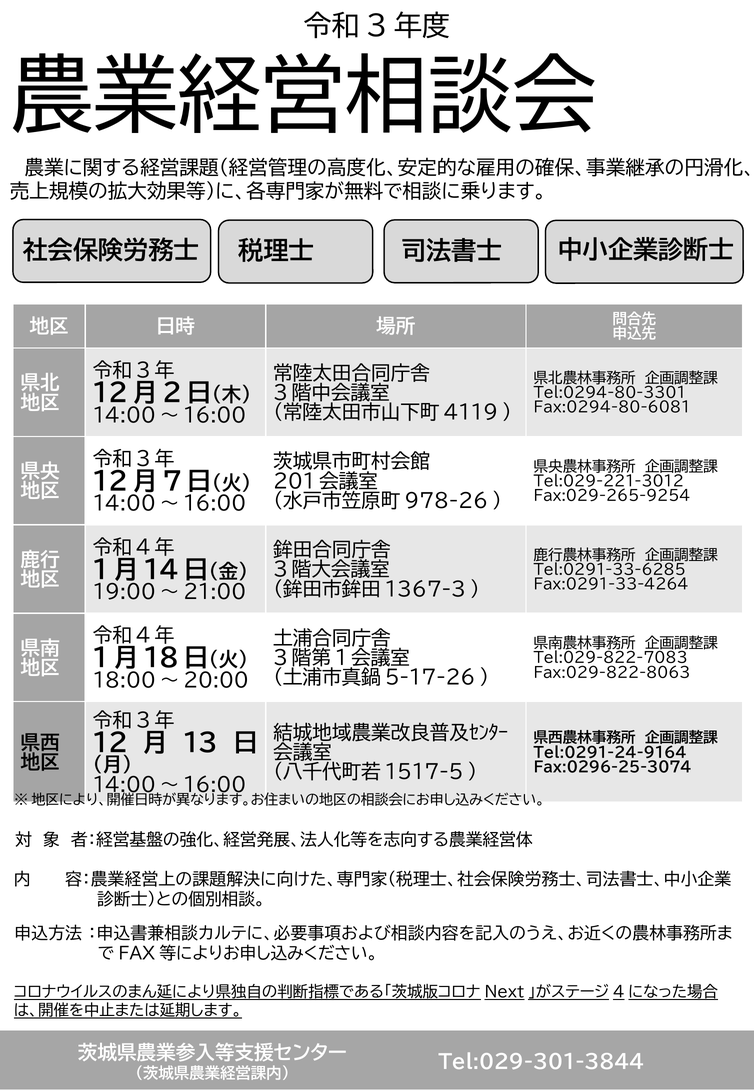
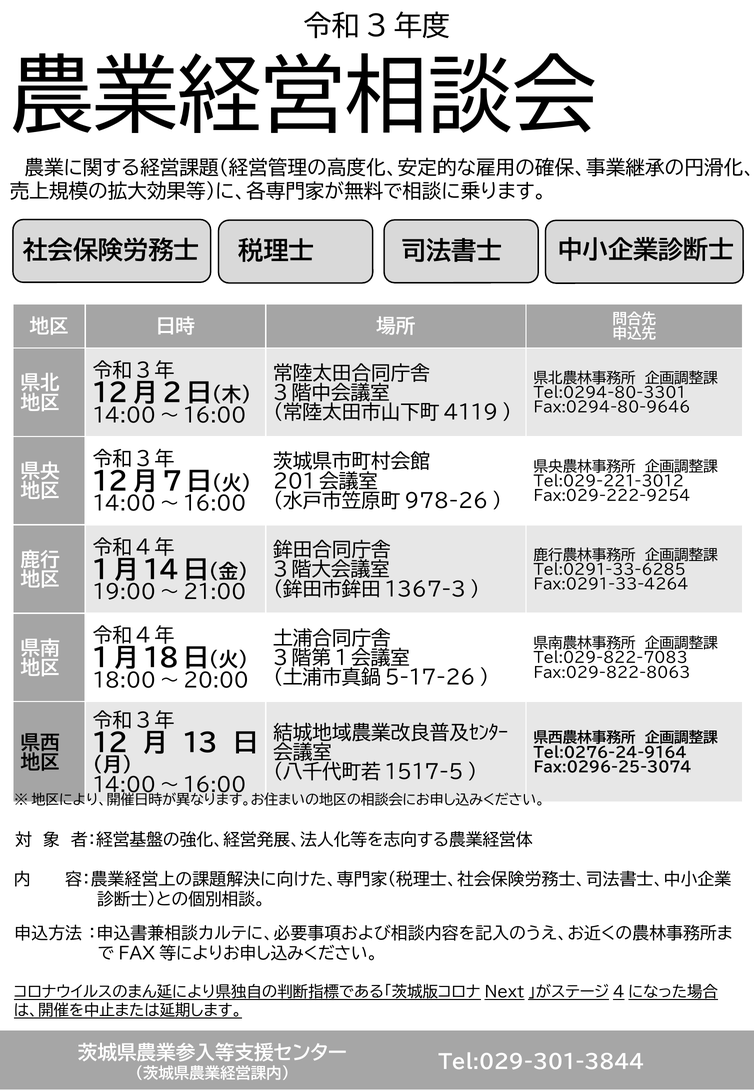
Fax:0294-80-6081: Fax:0294-80-6081 -> Fax:0294-80-9646
Fax:029-265-9254: Fax:029-265-9254 -> Fax:029-222-9254
Tel:0291-24-9164: Tel:0291-24-9164 -> Tel:0276-24-9164
